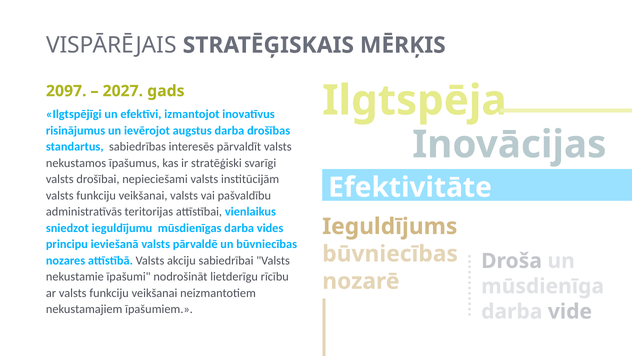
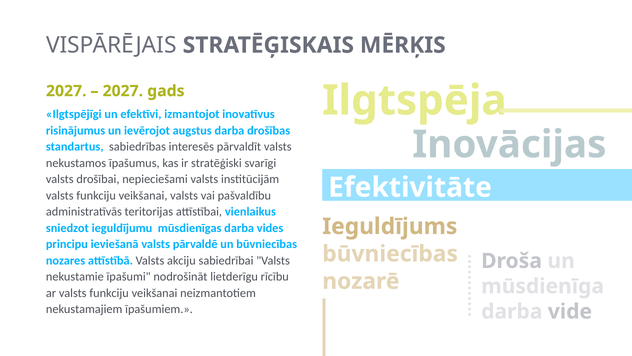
2097 at (66, 91): 2097 -> 2027
